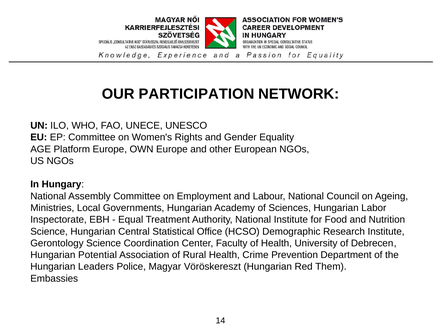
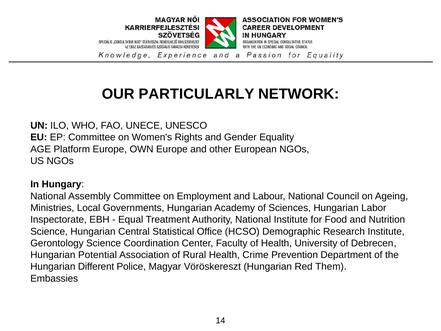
PARTICIPATION: PARTICIPATION -> PARTICULARLY
Leaders: Leaders -> Different
